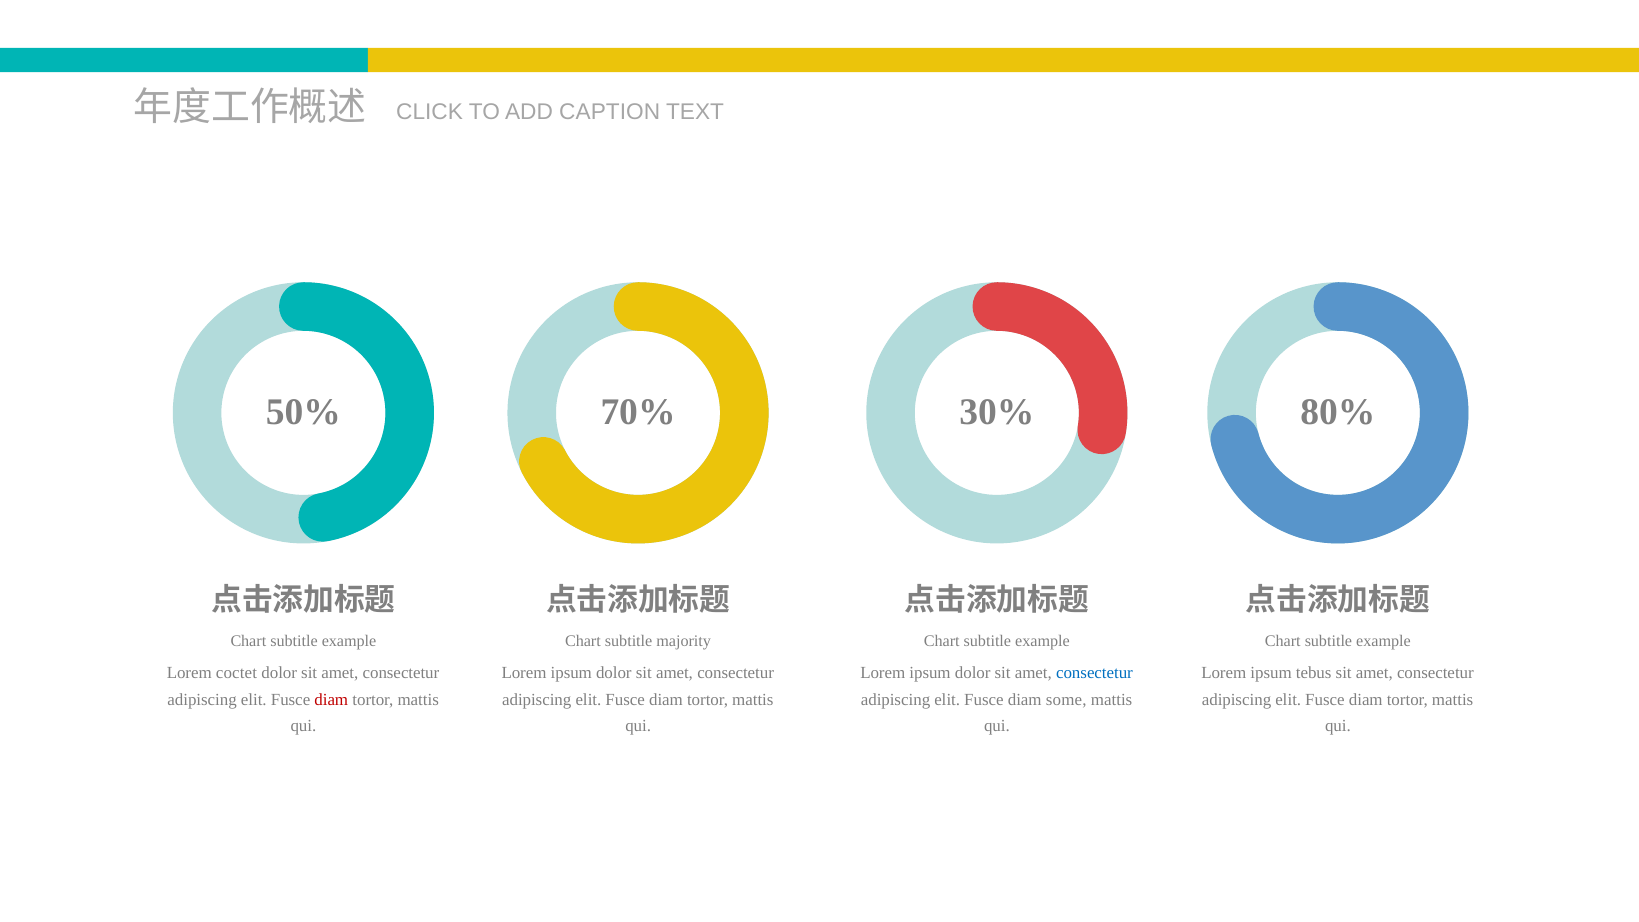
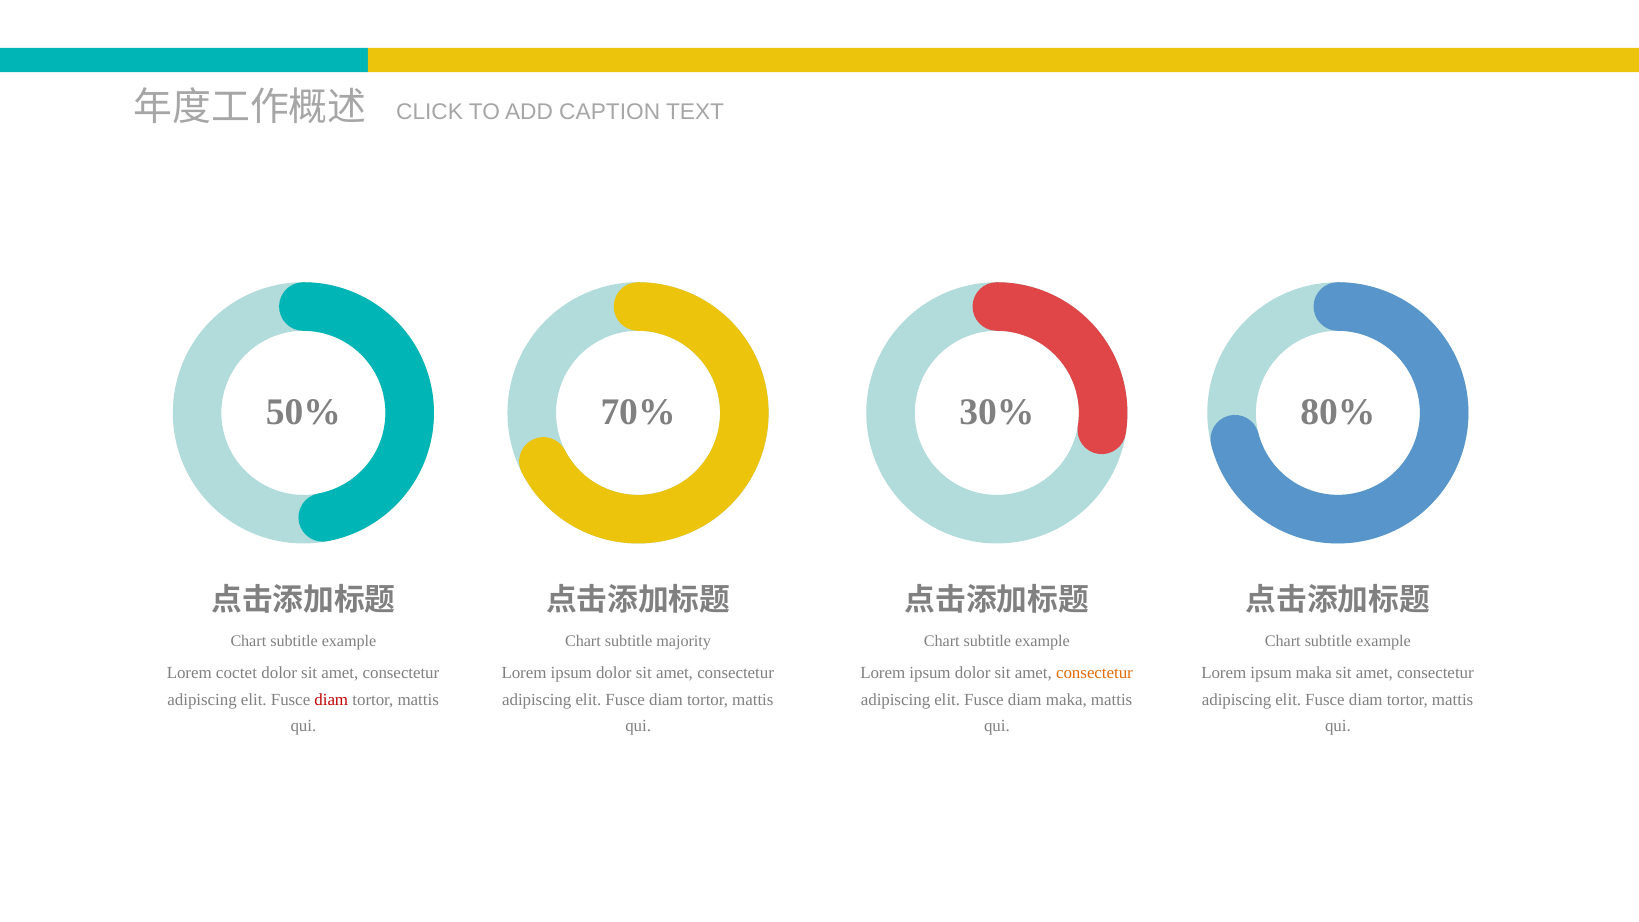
consectetur at (1094, 673) colour: blue -> orange
ipsum tebus: tebus -> maka
diam some: some -> maka
